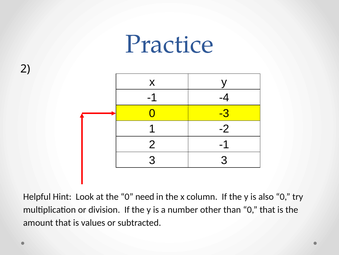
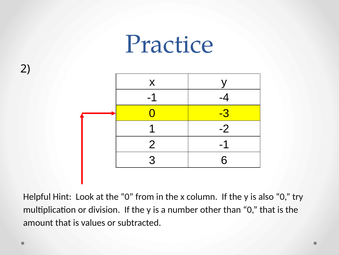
3 3: 3 -> 6
need: need -> from
